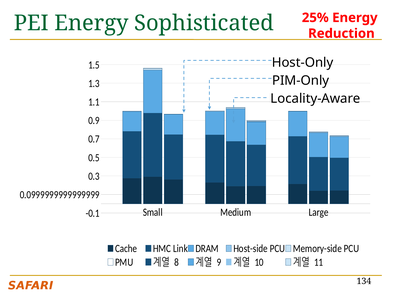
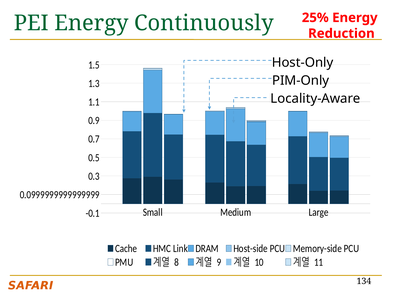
Sophisticated: Sophisticated -> Continuously
